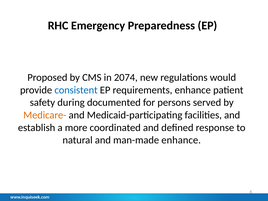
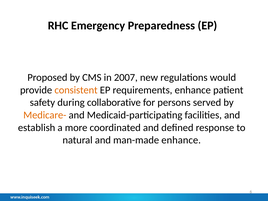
2074: 2074 -> 2007
consistent colour: blue -> orange
documented: documented -> collaborative
